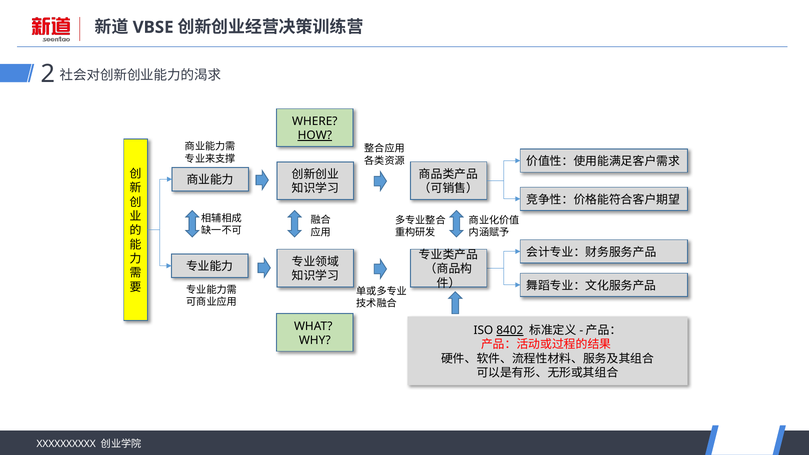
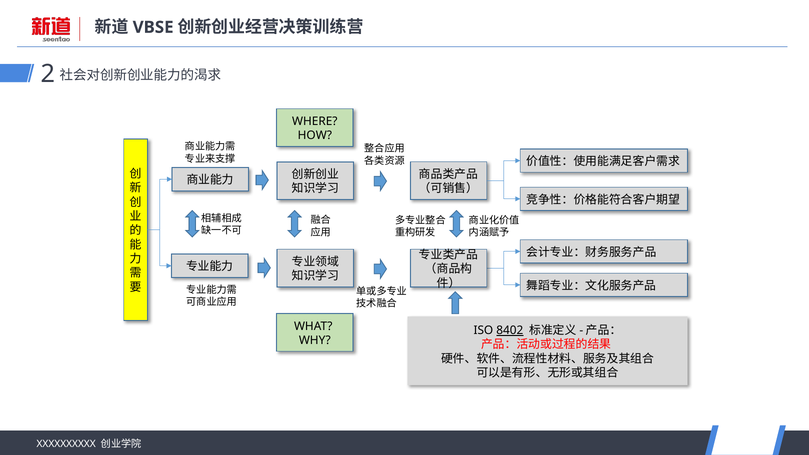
HOW underline: present -> none
